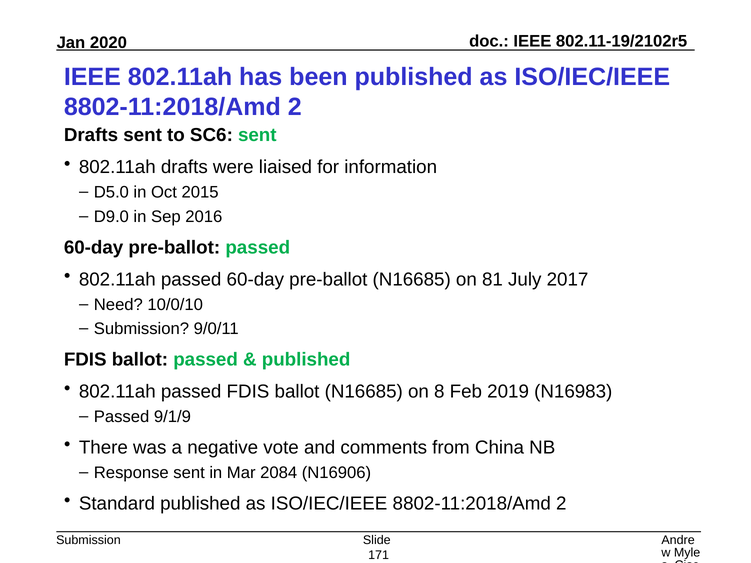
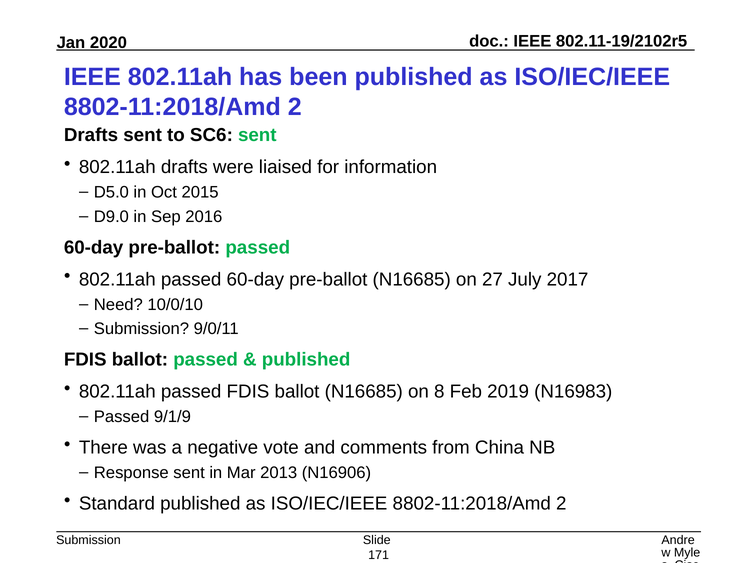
81: 81 -> 27
2084: 2084 -> 2013
